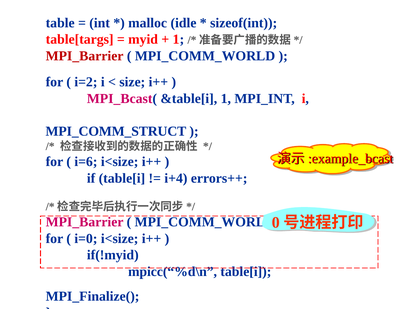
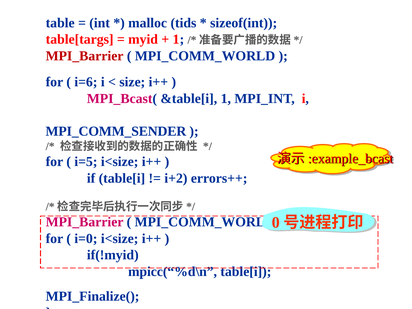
idle: idle -> tids
i=2: i=2 -> i=6
MPI_COMM_STRUCT: MPI_COMM_STRUCT -> MPI_COMM_SENDER
i=6: i=6 -> i=5
i+4: i+4 -> i+2
